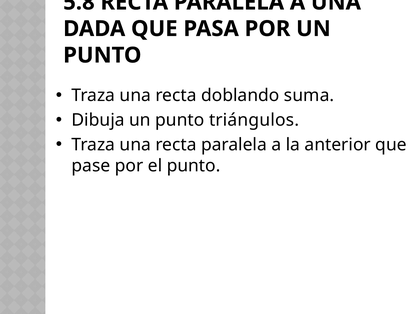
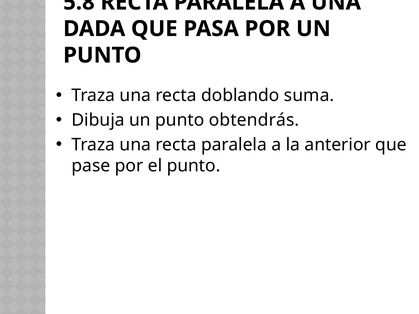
triángulos: triángulos -> obtendrás
